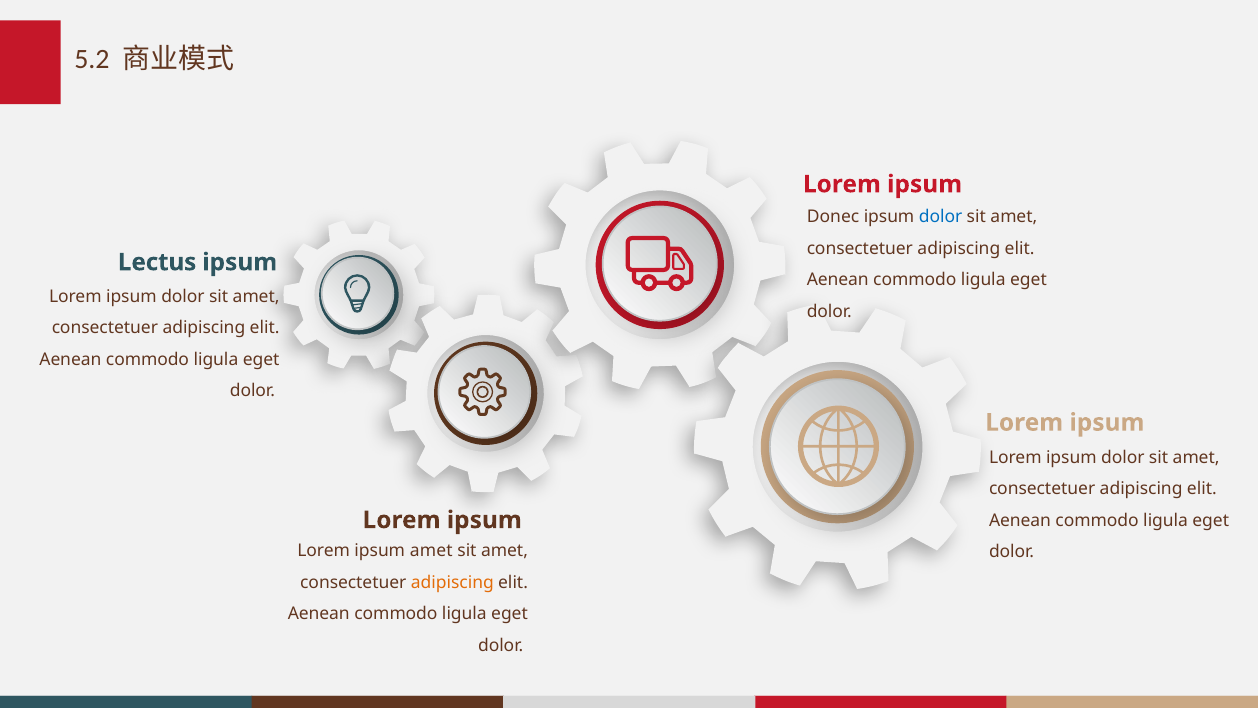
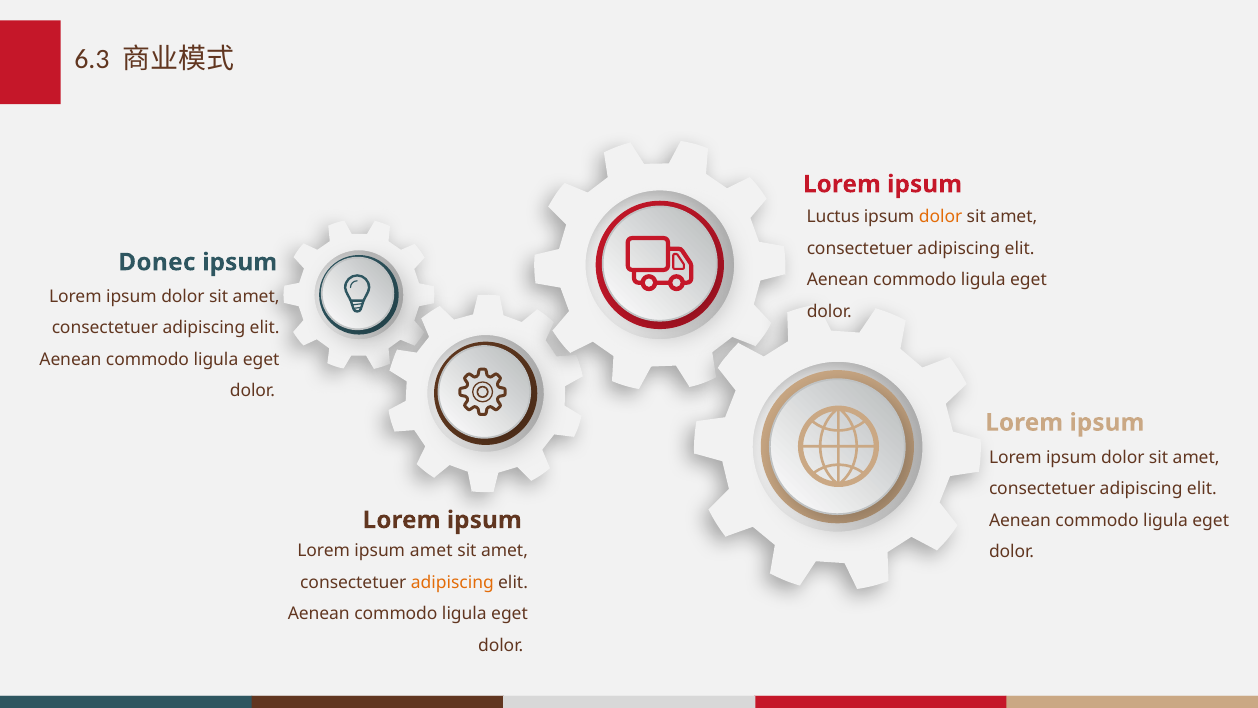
5.2: 5.2 -> 6.3
Donec: Donec -> Luctus
dolor at (941, 217) colour: blue -> orange
Lectus: Lectus -> Donec
